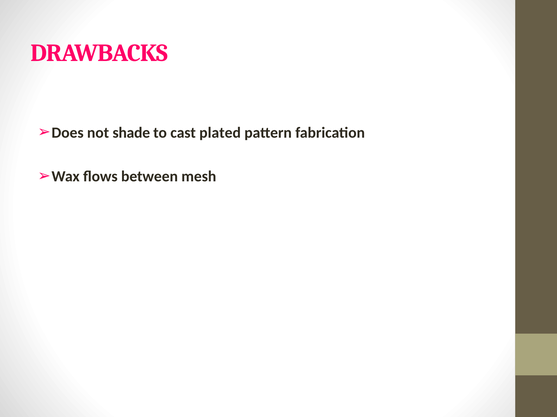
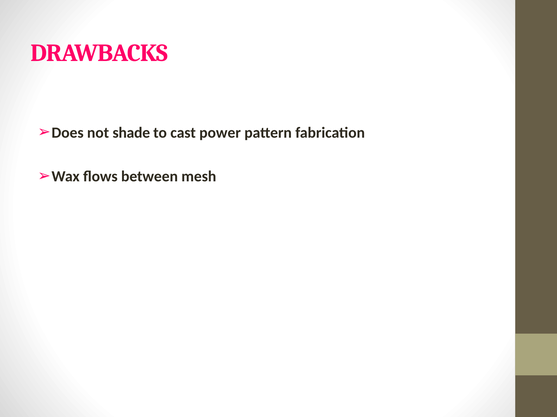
plated: plated -> power
